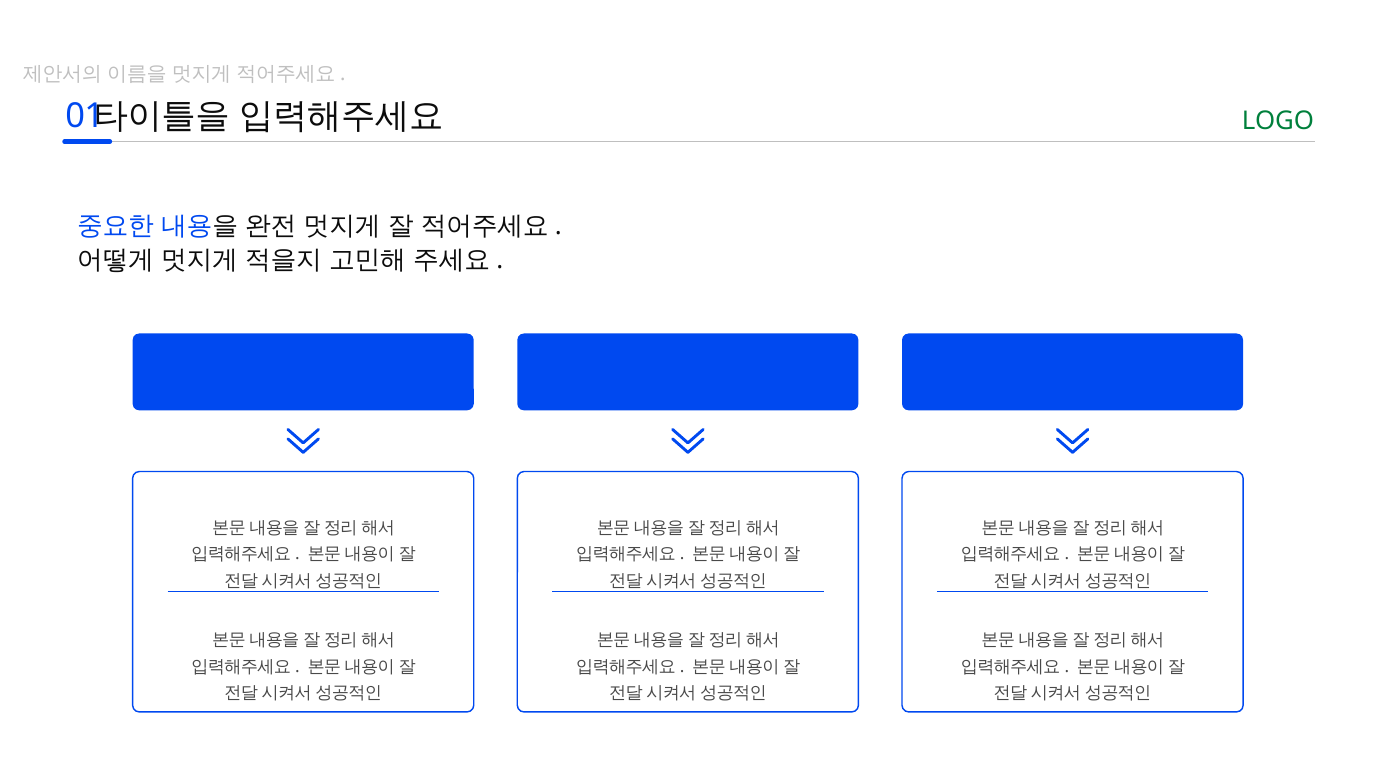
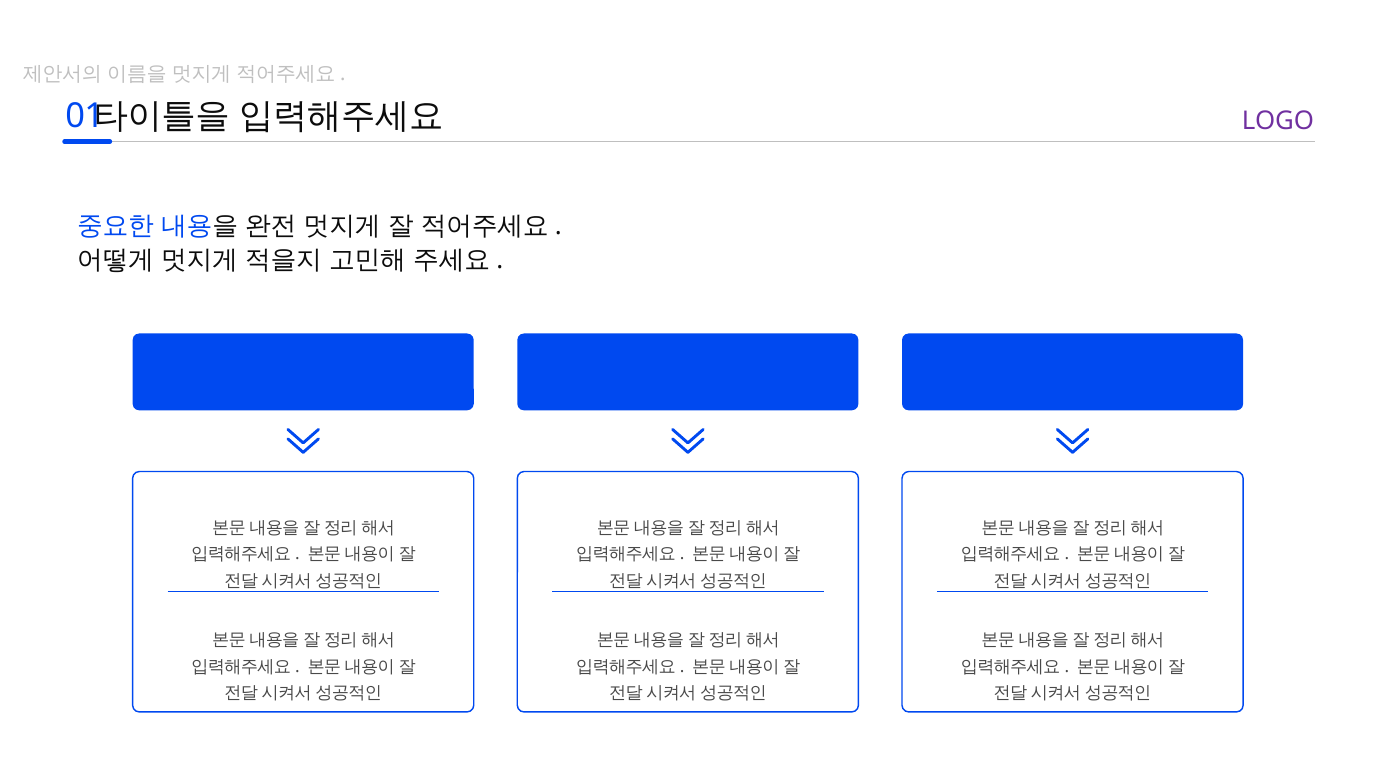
LOGO colour: green -> purple
